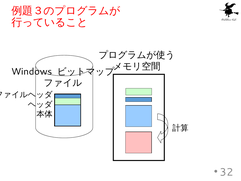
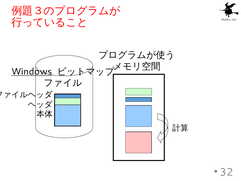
Windows underline: none -> present
